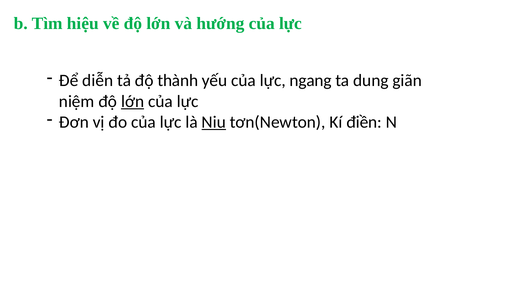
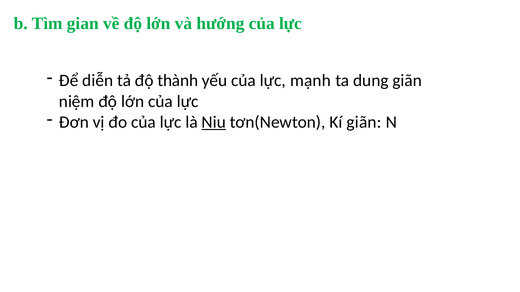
hiệu: hiệu -> gian
ngang: ngang -> mạnh
lớn at (133, 101) underline: present -> none
Kí điền: điền -> giãn
